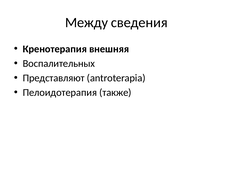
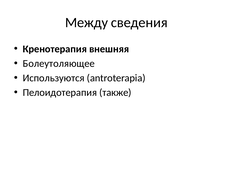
Воспалительных: Воспалительных -> Болеутоляющее
Представляют: Представляют -> Используются
